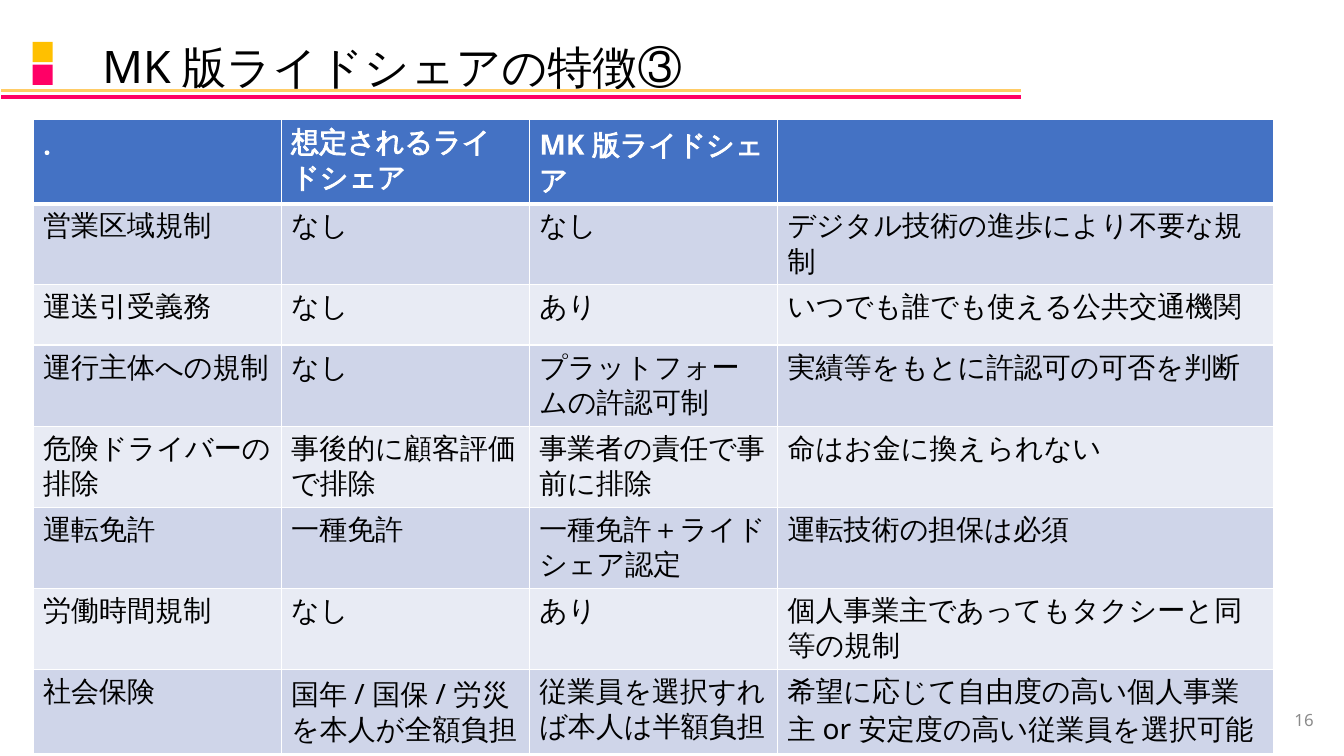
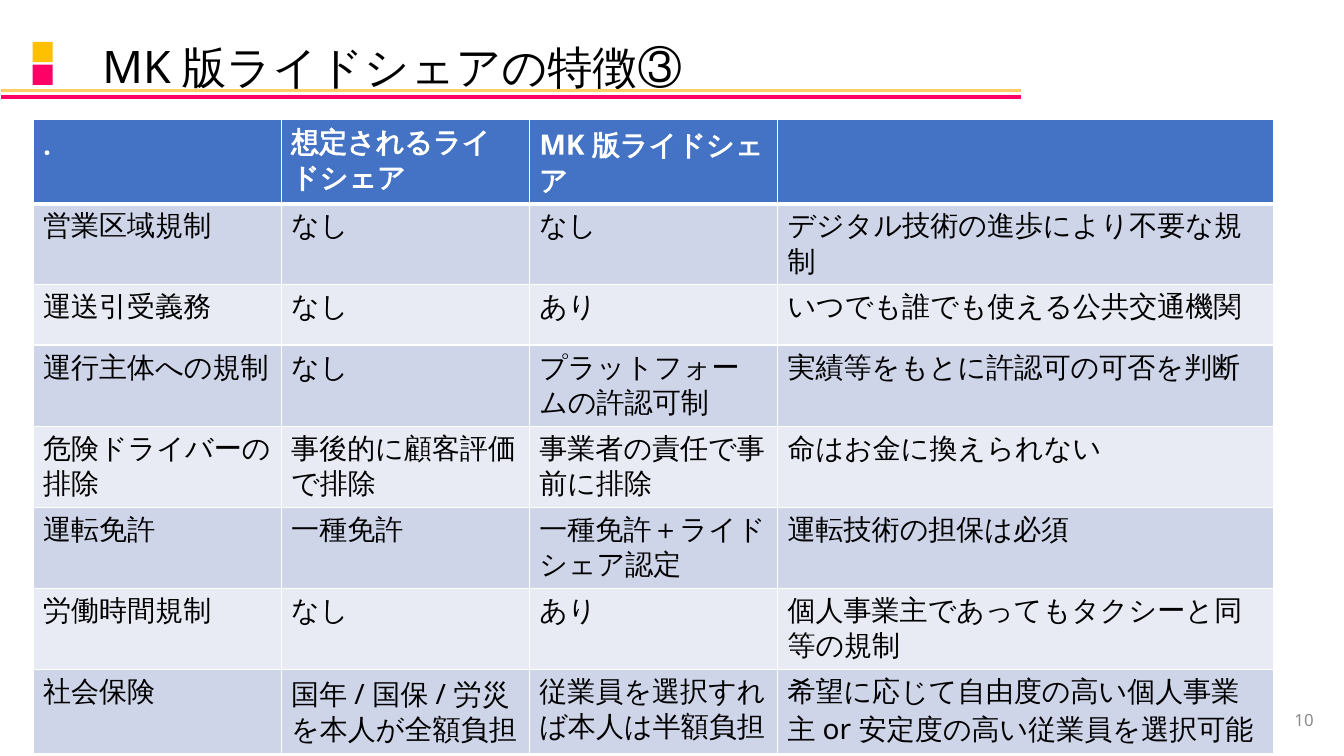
16: 16 -> 10
